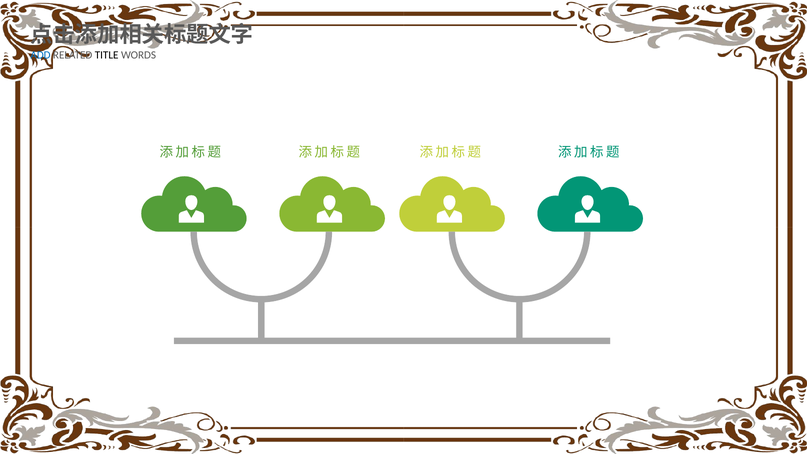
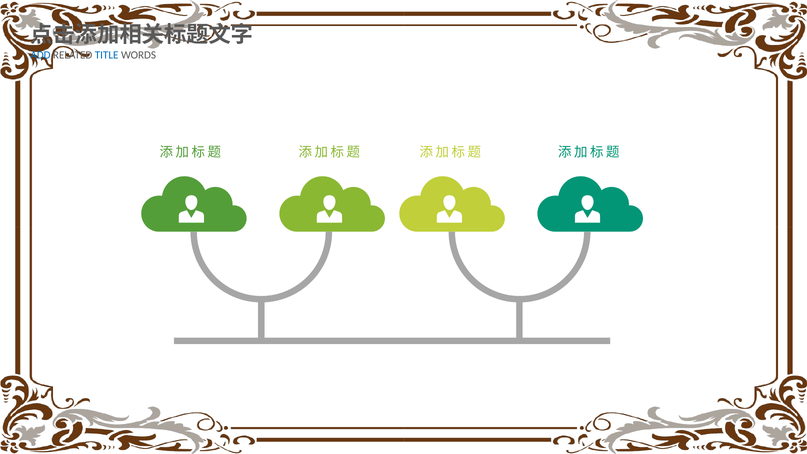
TITLE colour: black -> blue
